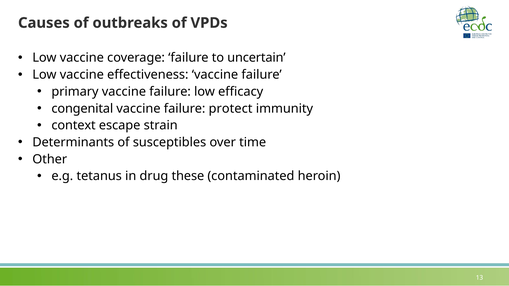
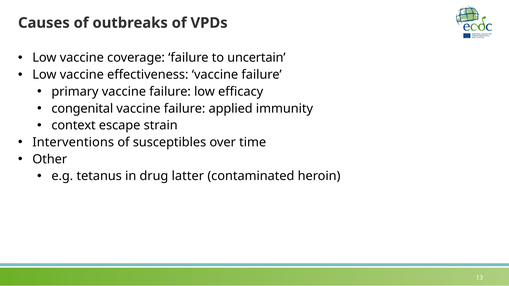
protect: protect -> applied
Determinants: Determinants -> Interventions
these: these -> latter
